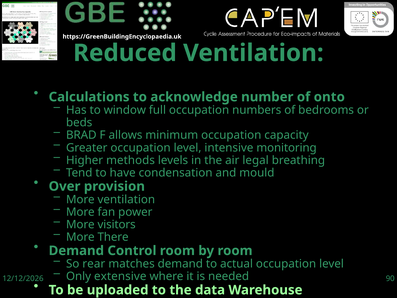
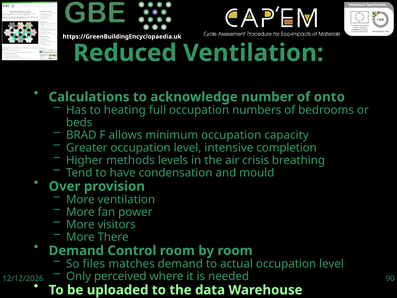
window: window -> heating
monitoring: monitoring -> completion
legal: legal -> crisis
rear: rear -> files
extensive: extensive -> perceived
